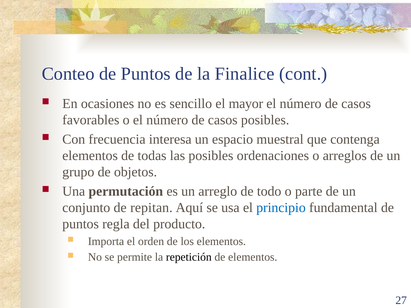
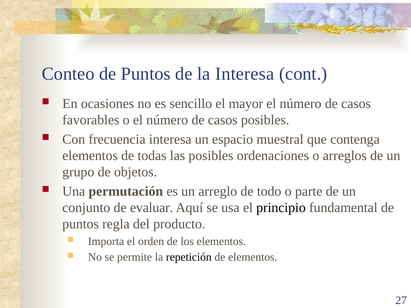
la Finalice: Finalice -> Interesa
repitan: repitan -> evaluar
principio colour: blue -> black
